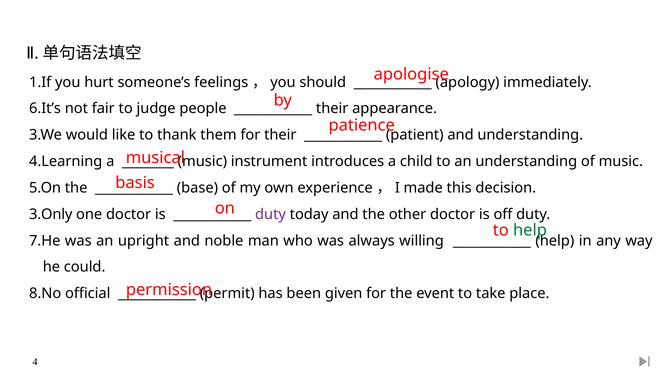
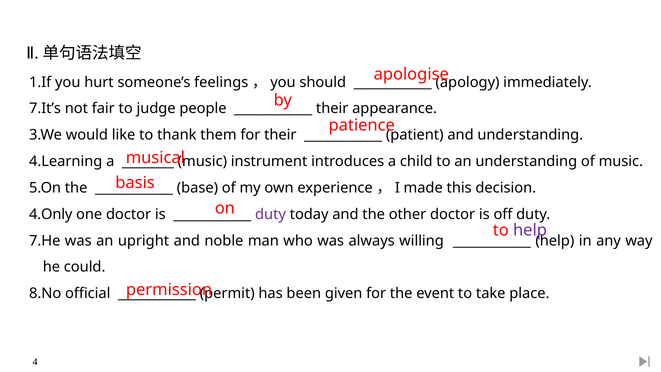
6.It’s: 6.It’s -> 7.It’s
3.Only: 3.Only -> 4.Only
help at (530, 230) colour: green -> purple
